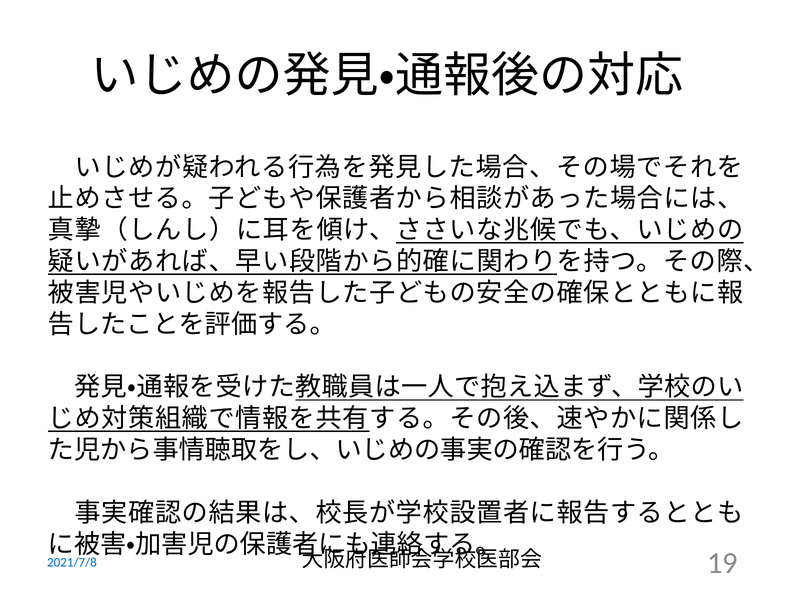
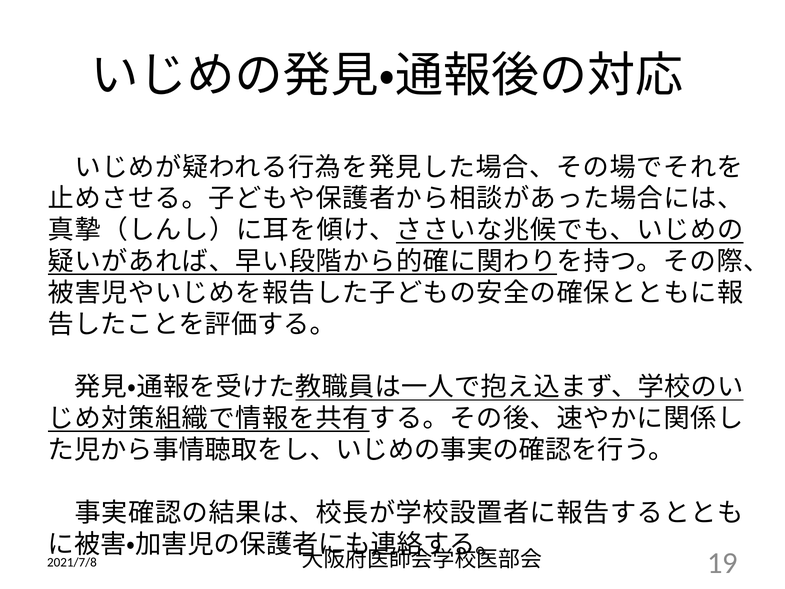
2021/7/8 colour: blue -> black
